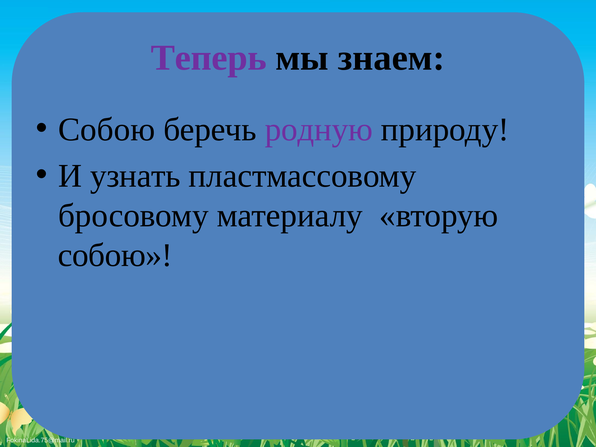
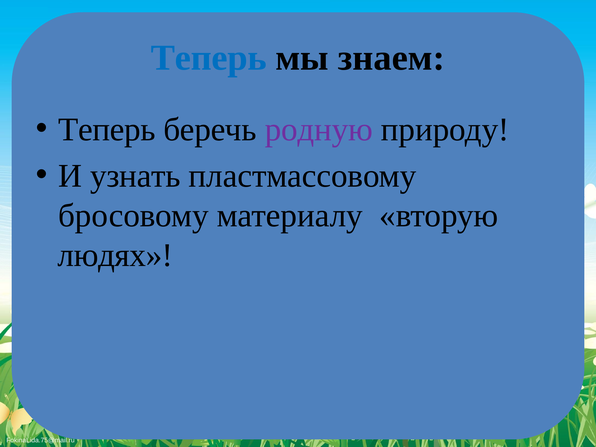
Теперь at (209, 58) colour: purple -> blue
Собою at (107, 129): Собою -> Теперь
собою at (115, 255): собою -> людях
